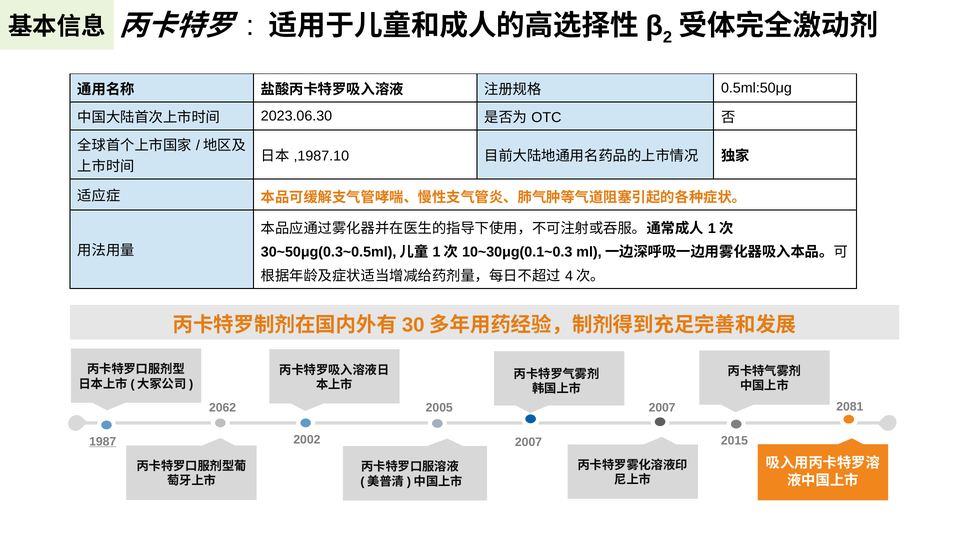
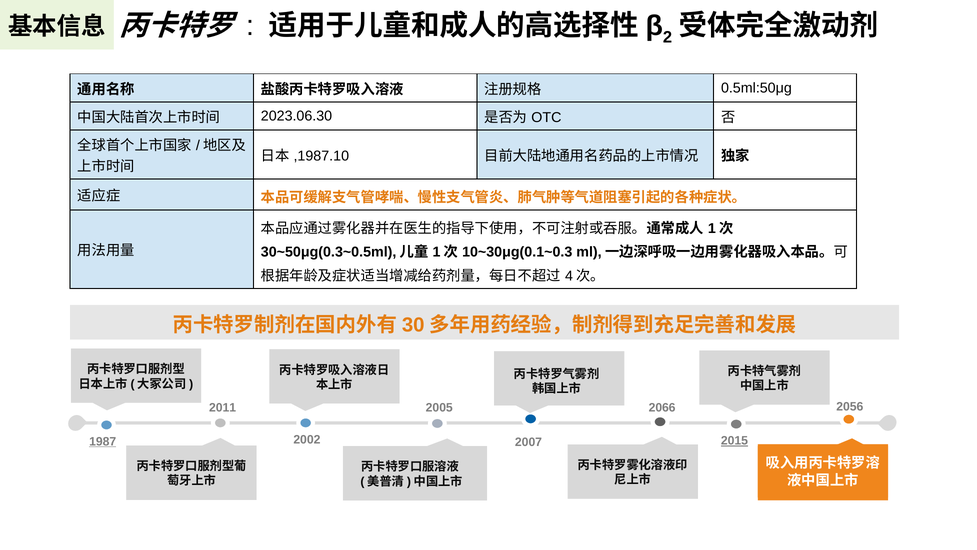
2081: 2081 -> 2056
2062: 2062 -> 2011
2005 2007: 2007 -> 2066
2015 underline: none -> present
